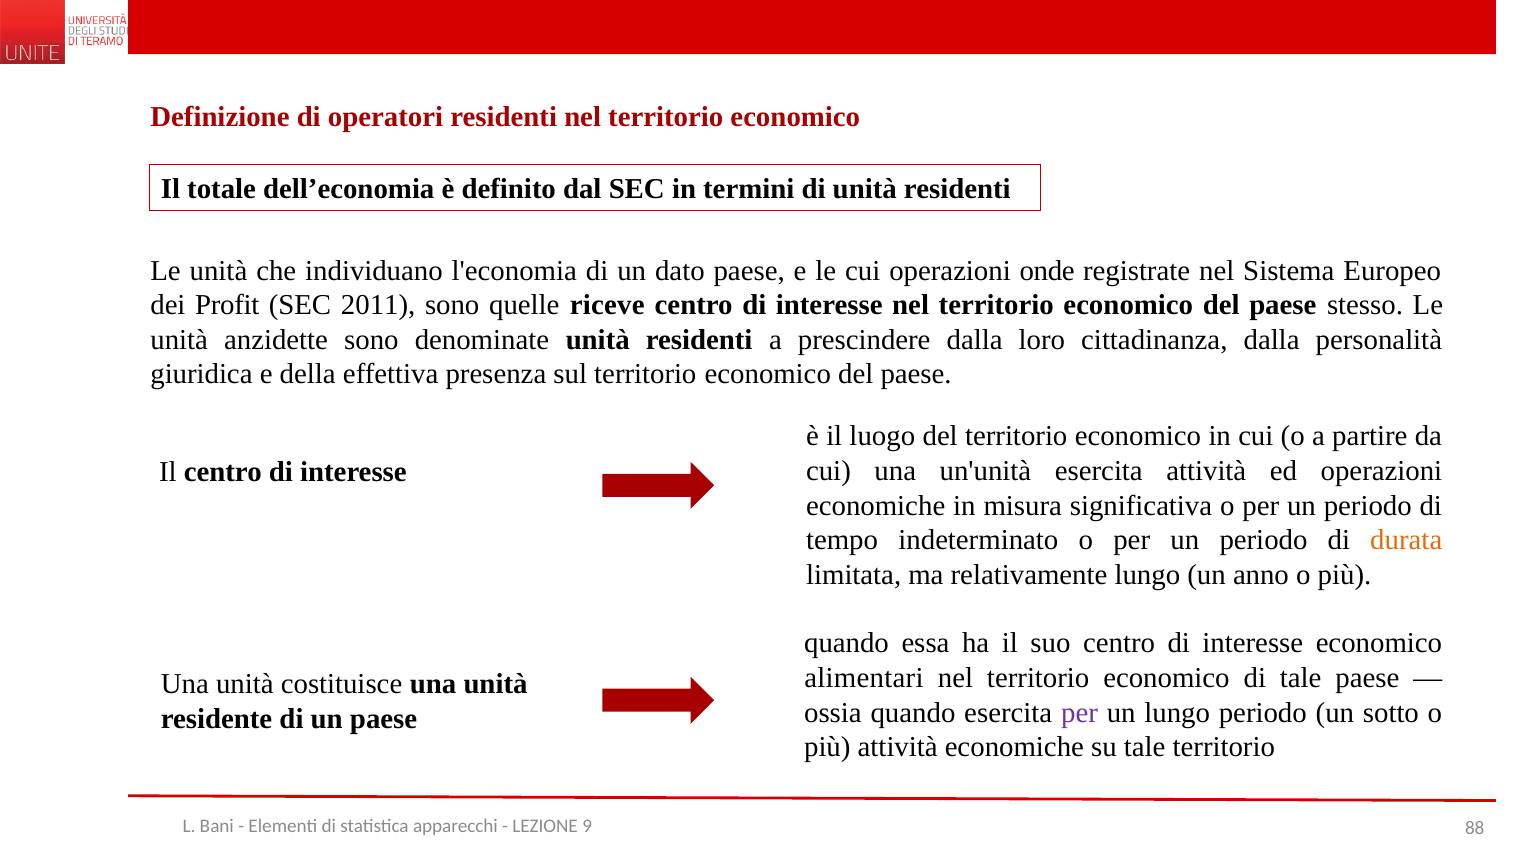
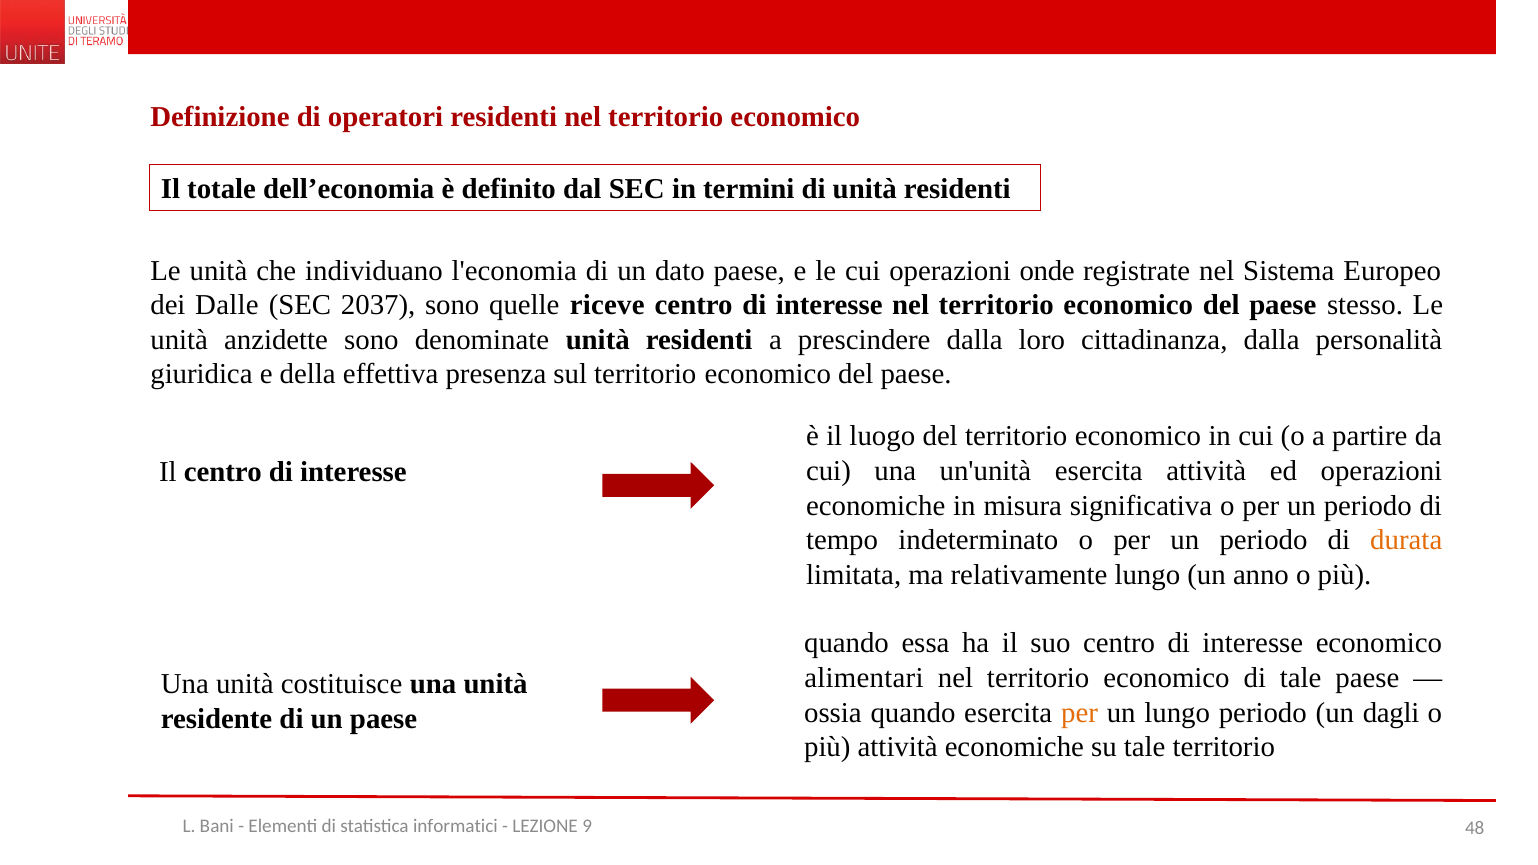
Profit: Profit -> Dalle
2011: 2011 -> 2037
per at (1080, 713) colour: purple -> orange
sotto: sotto -> dagli
apparecchi: apparecchi -> informatici
88: 88 -> 48
